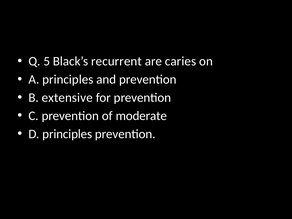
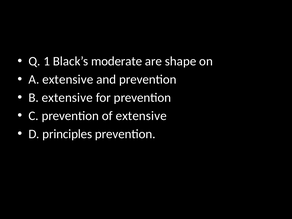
5: 5 -> 1
recurrent: recurrent -> moderate
caries: caries -> shape
A principles: principles -> extensive
of moderate: moderate -> extensive
